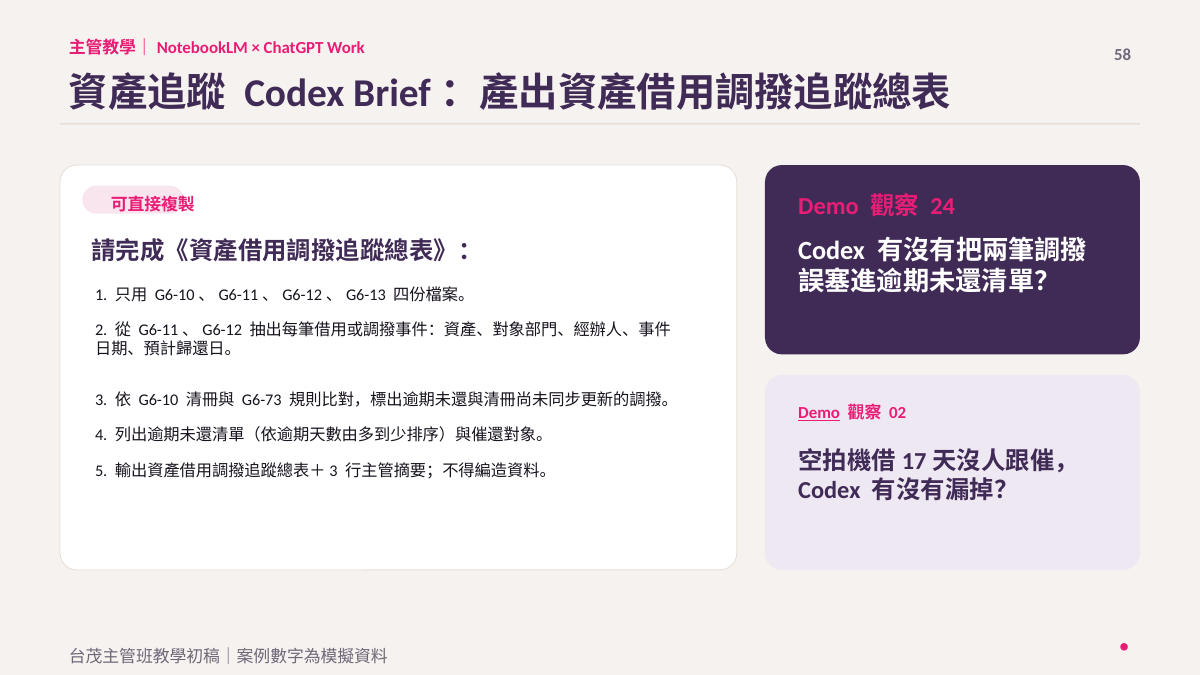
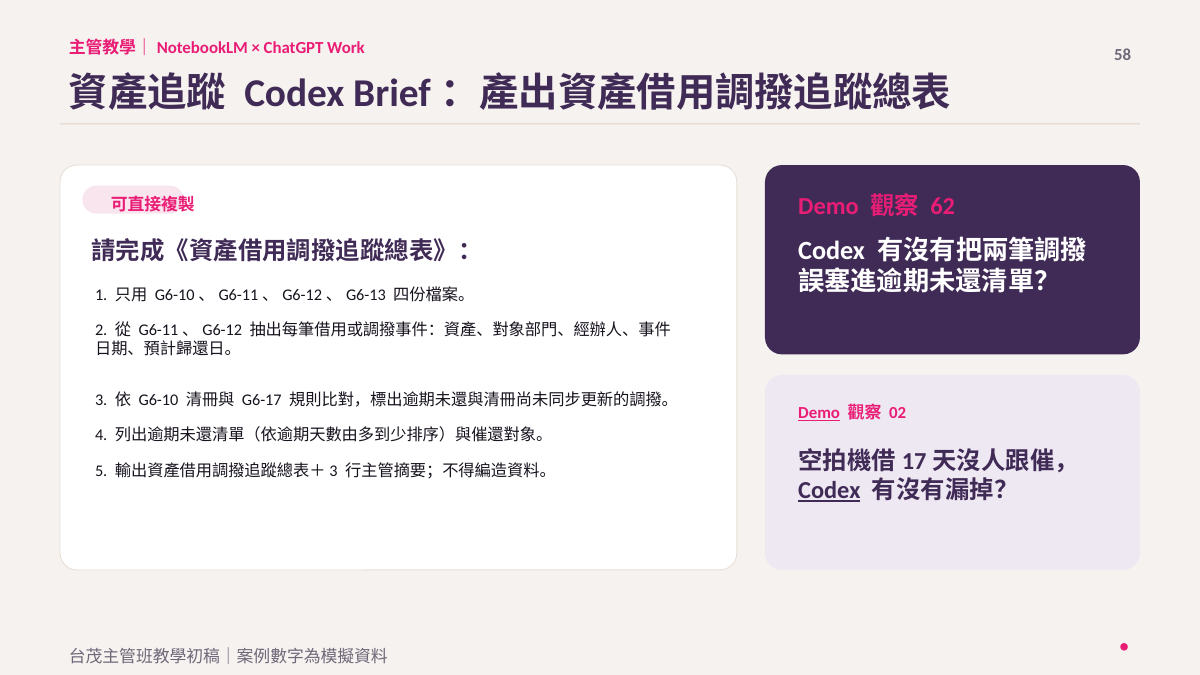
24: 24 -> 62
G6-73: G6-73 -> G6-17
Codex at (829, 491) underline: none -> present
